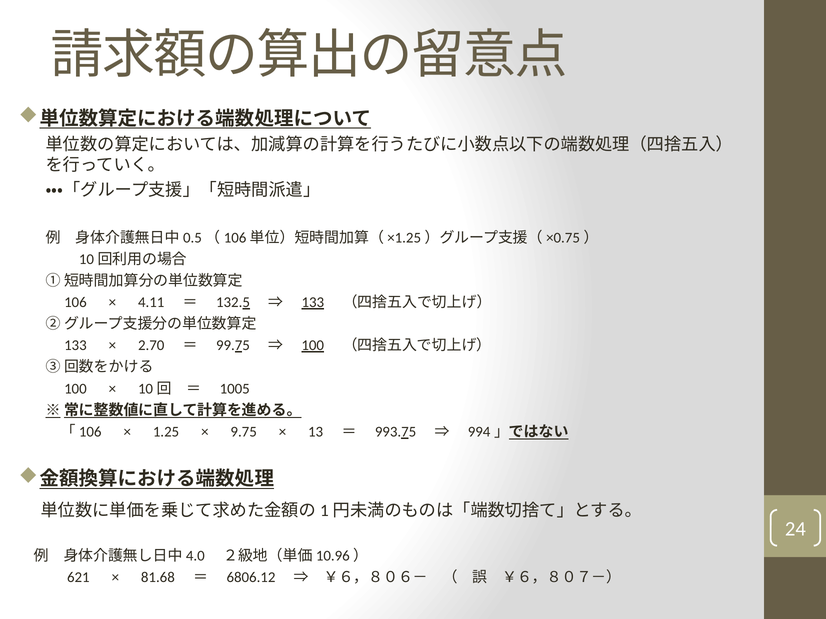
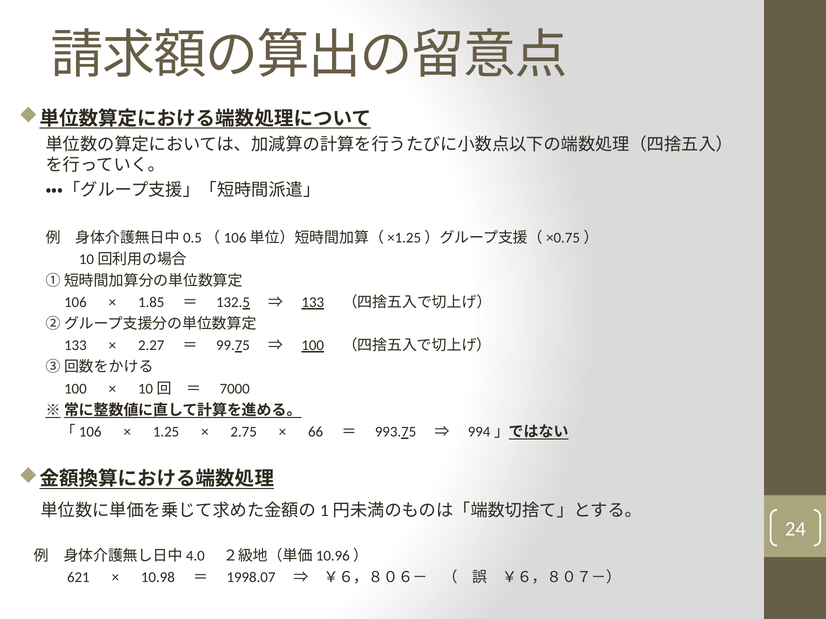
4.11: 4.11 -> 1.85
2.70: 2.70 -> 2.27
1005: 1005 -> 7000
9.75: 9.75 -> 2.75
13: 13 -> 66
81.68: 81.68 -> 10.98
6806.12: 6806.12 -> 1998.07
